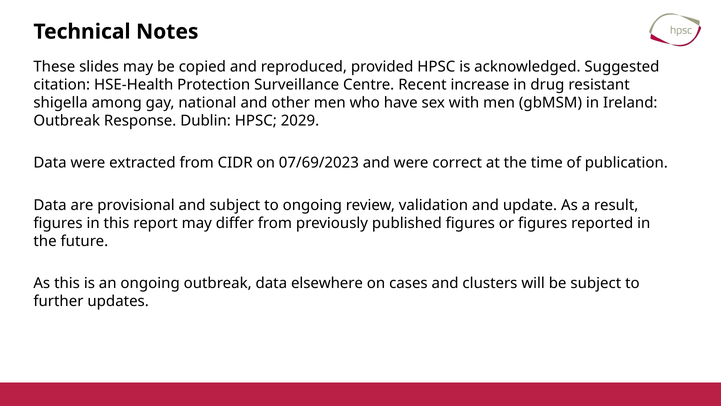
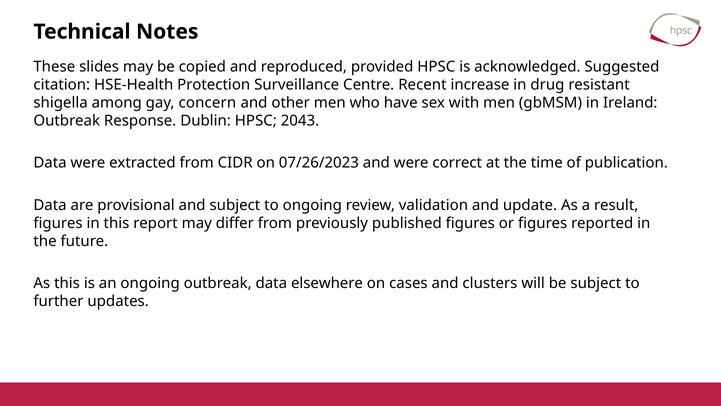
national: national -> concern
2029: 2029 -> 2043
07/69/2023: 07/69/2023 -> 07/26/2023
